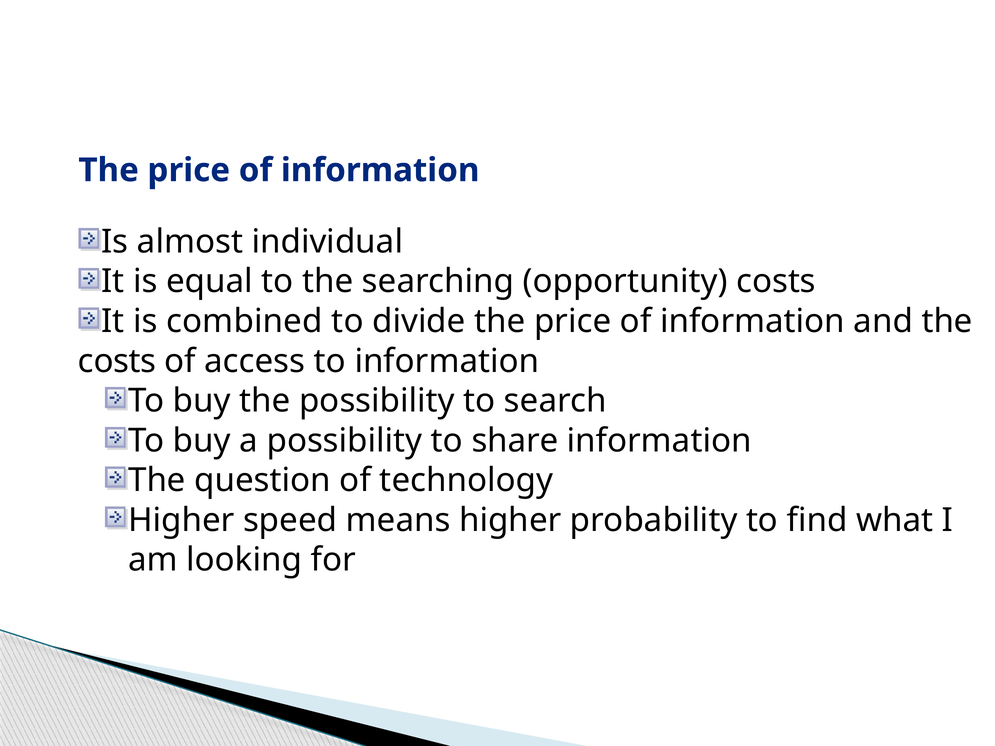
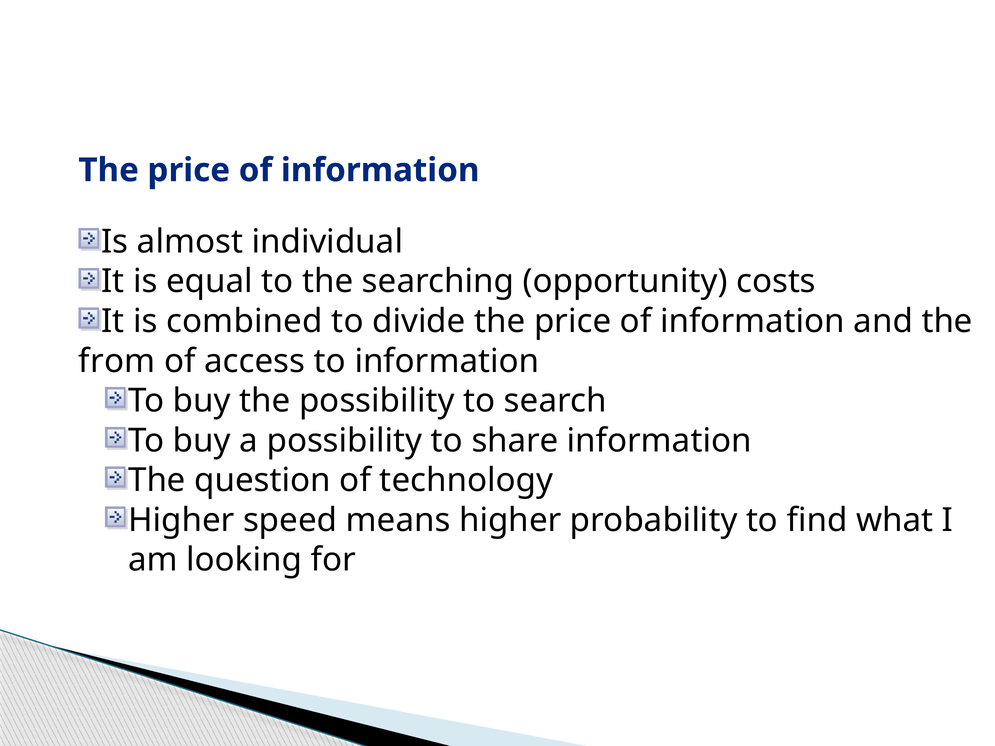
costs at (117, 361): costs -> from
